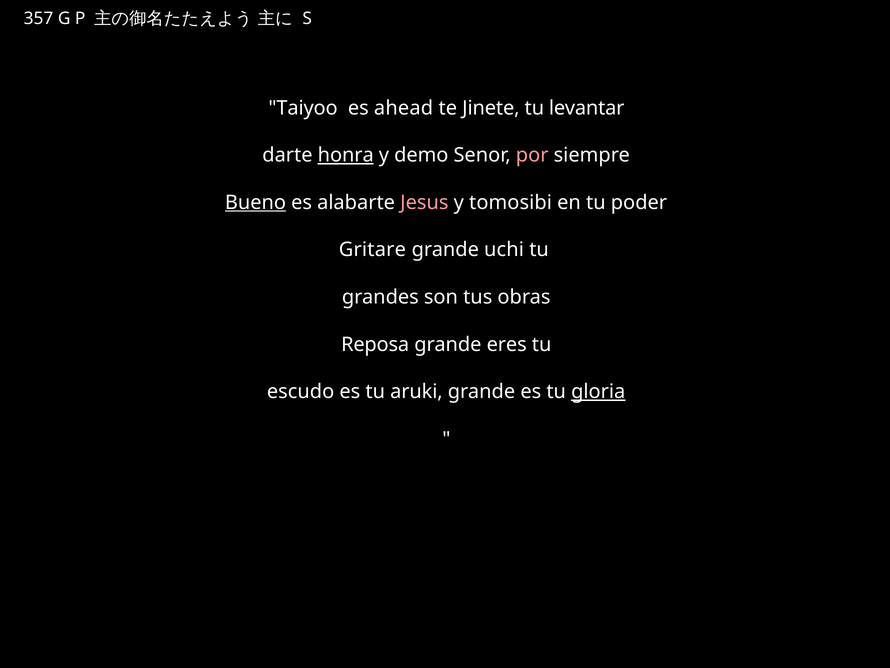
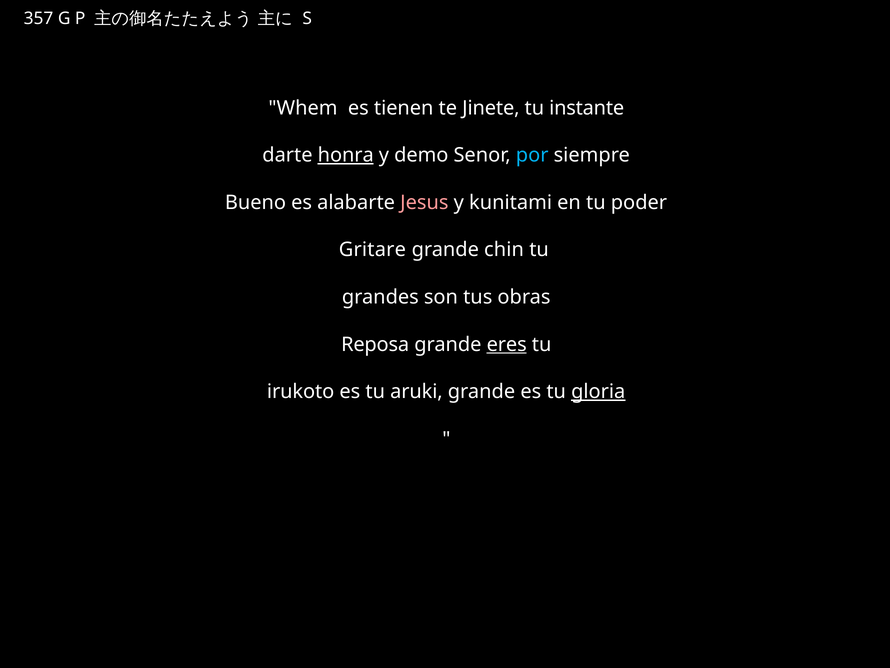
Taiyoo: Taiyoo -> Whem
ahead: ahead -> tienen
levantar: levantar -> instante
por colour: pink -> light blue
Bueno underline: present -> none
tomosibi: tomosibi -> kunitami
uchi: uchi -> chin
eres underline: none -> present
escudo: escudo -> irukoto
